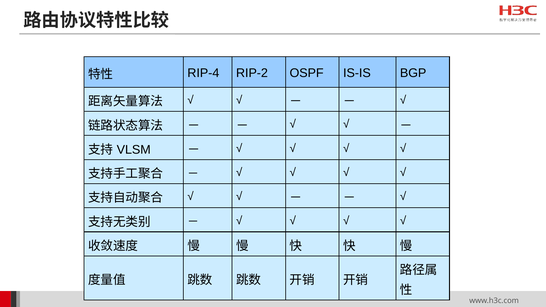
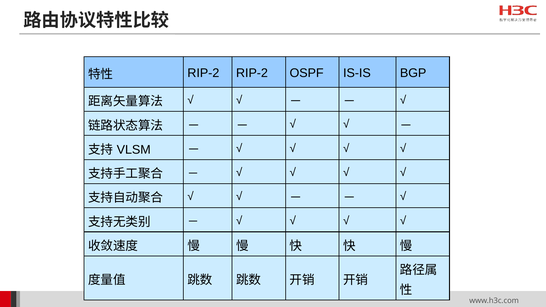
RIP-4 at (203, 73): RIP-4 -> RIP-2
